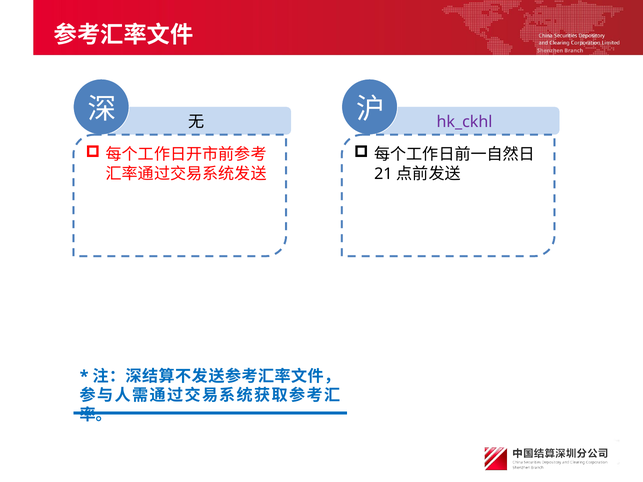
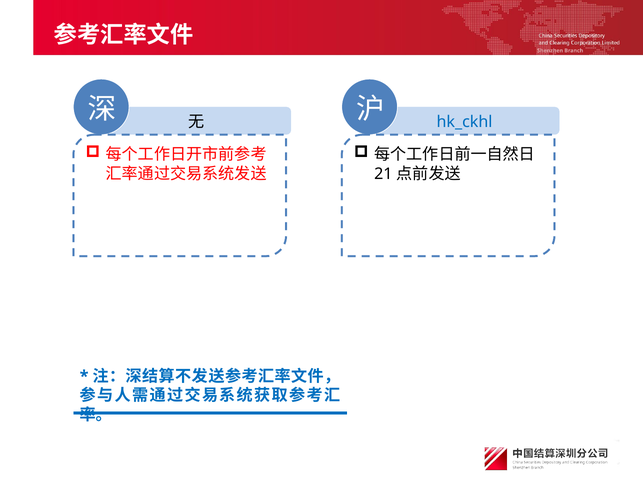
hk_ckhl colour: purple -> blue
